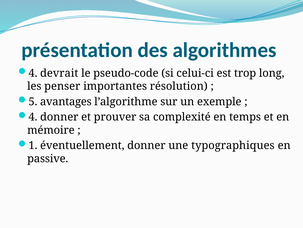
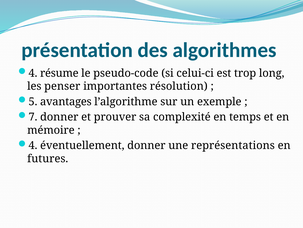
devrait: devrait -> résume
4 at (33, 117): 4 -> 7
1 at (33, 145): 1 -> 4
typographiques: typographiques -> représentations
passive: passive -> futures
